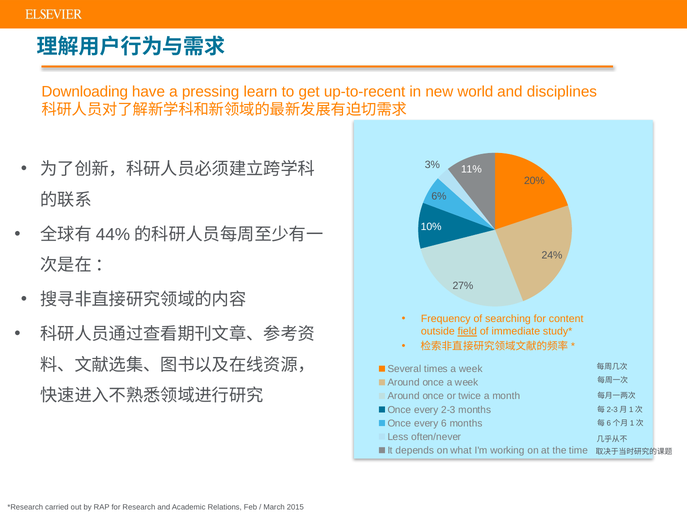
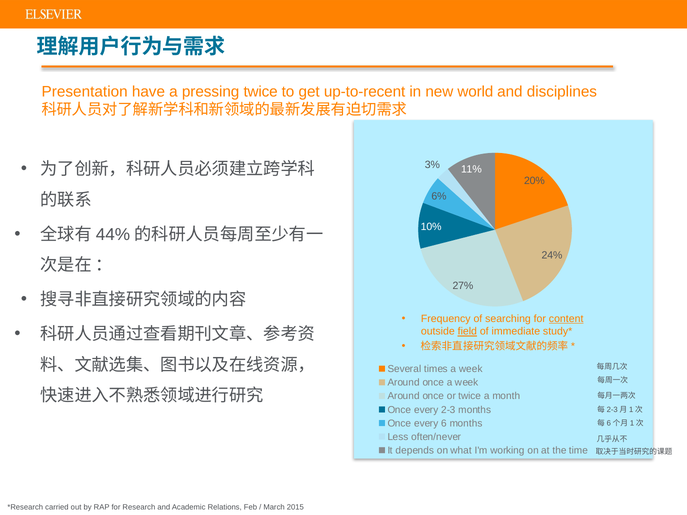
Downloading: Downloading -> Presentation
pressing learn: learn -> twice
content underline: none -> present
